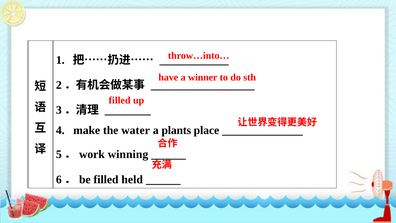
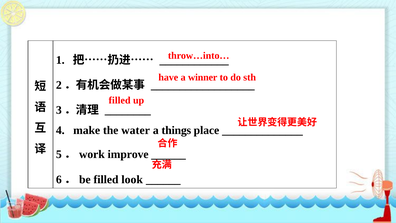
plants: plants -> things
winning: winning -> improve
held: held -> look
